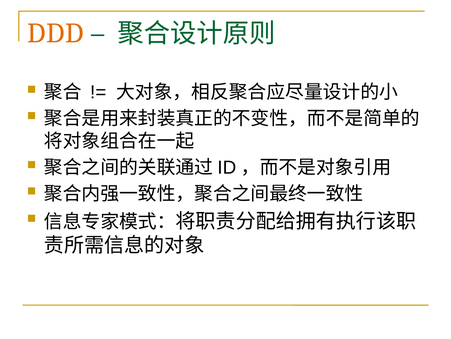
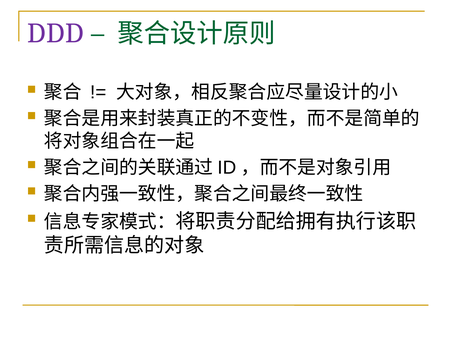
DDD colour: orange -> purple
